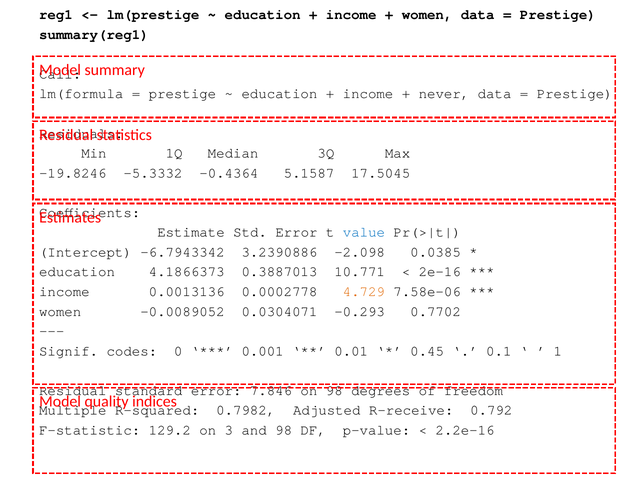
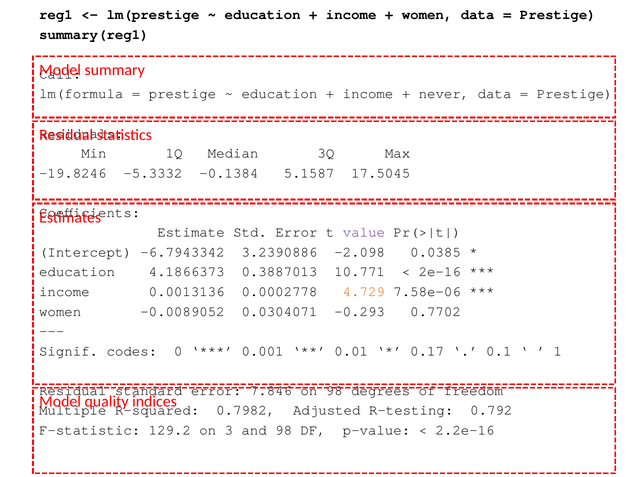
-0.4364: -0.4364 -> -0.1384
value colour: blue -> purple
0.45: 0.45 -> 0.17
R-receive: R-receive -> R-testing
